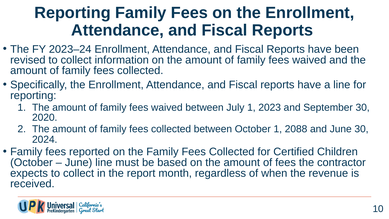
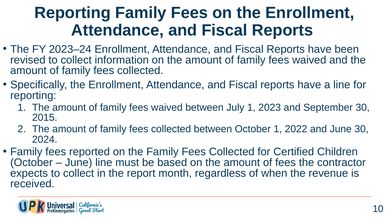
2020: 2020 -> 2015
2088: 2088 -> 2022
